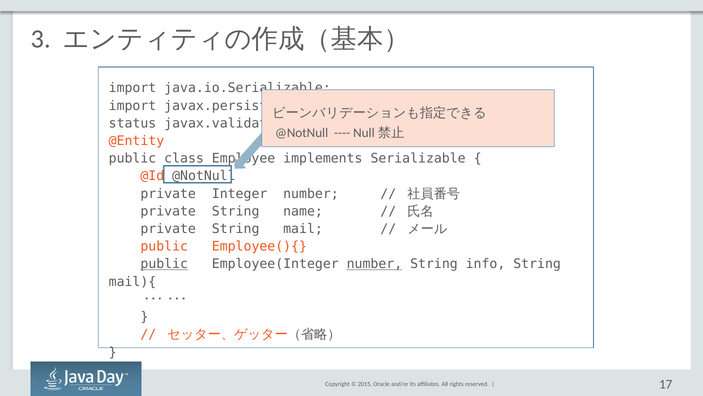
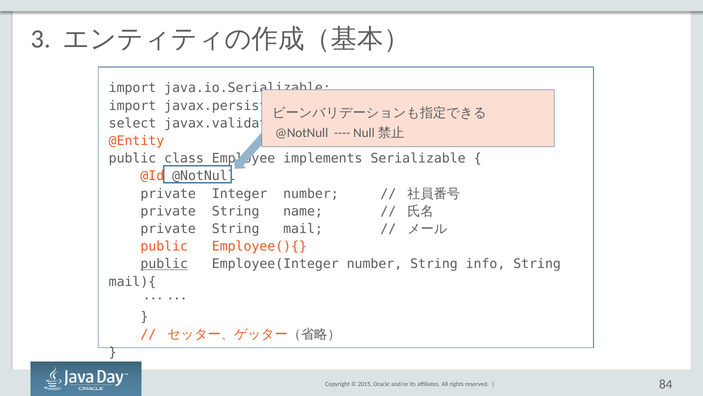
status: status -> select
number at (374, 264) underline: present -> none
17: 17 -> 84
